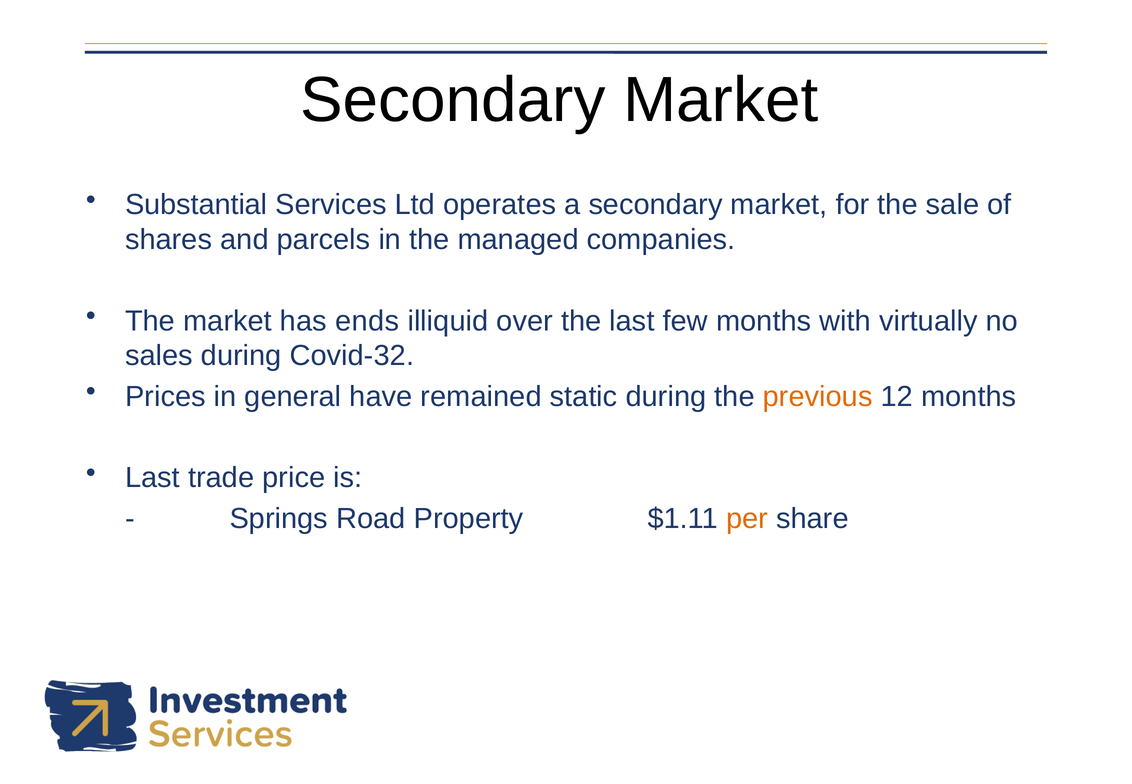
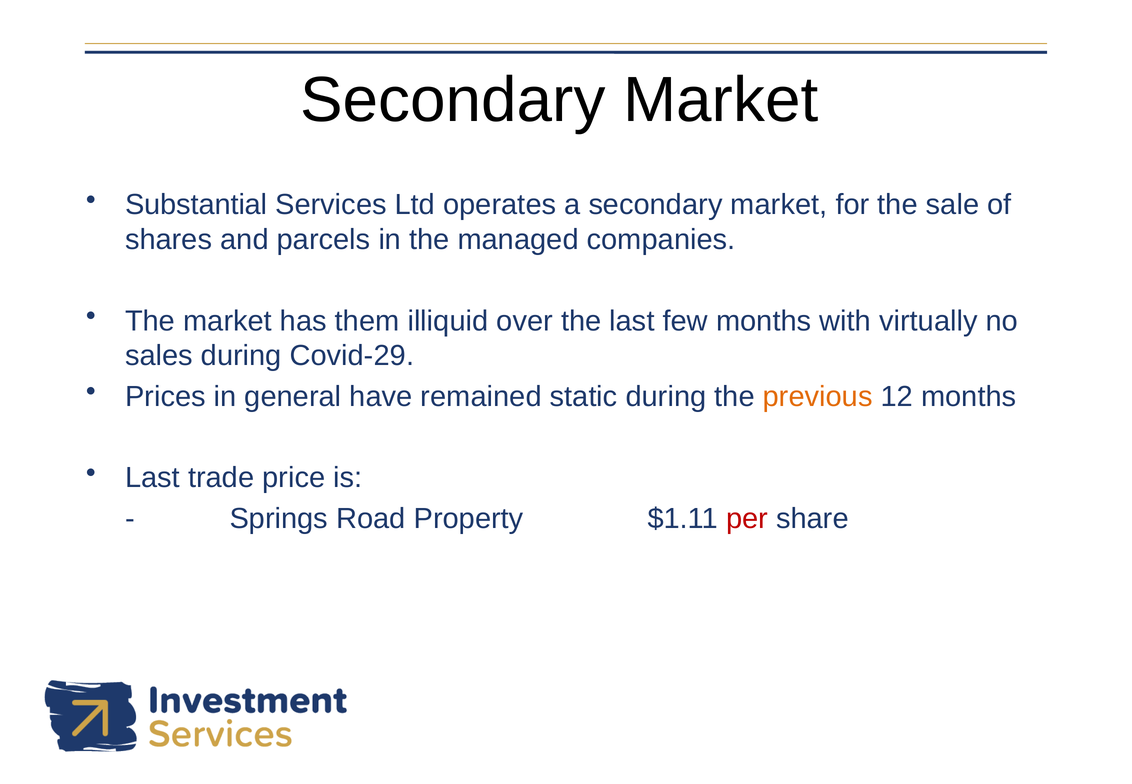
ends: ends -> them
Covid-32: Covid-32 -> Covid-29
per colour: orange -> red
